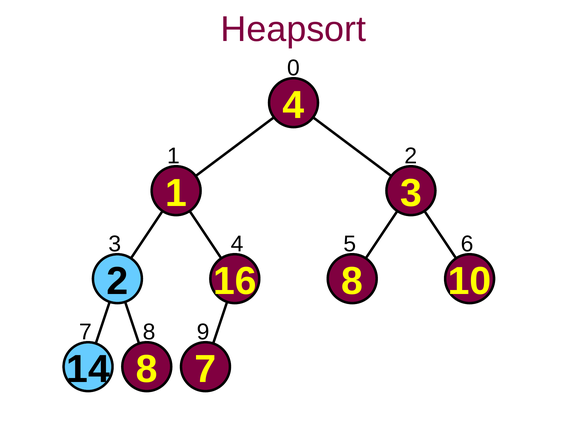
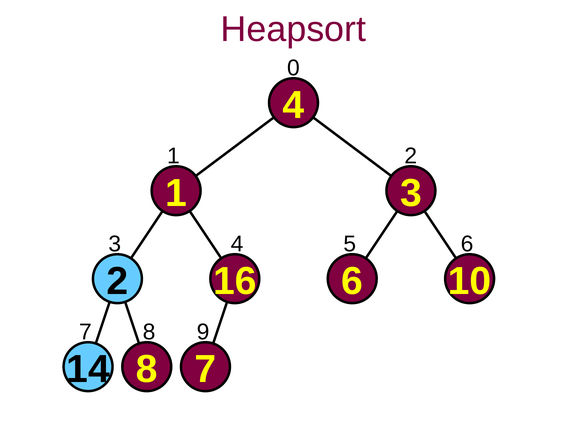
16 8: 8 -> 6
